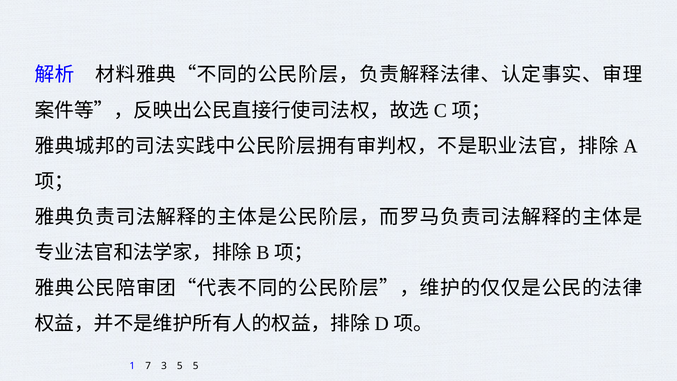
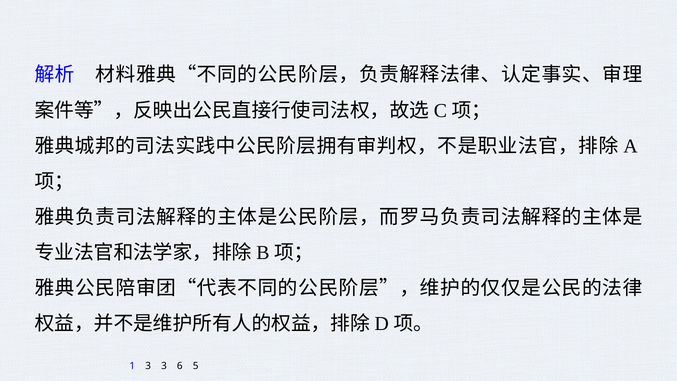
1 7: 7 -> 3
3 5: 5 -> 6
